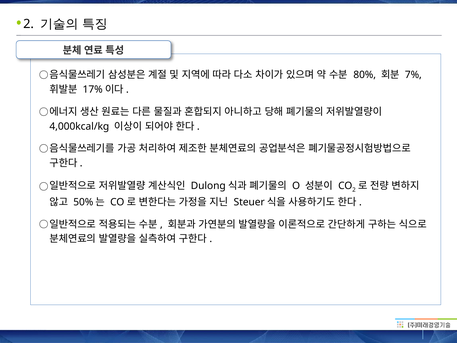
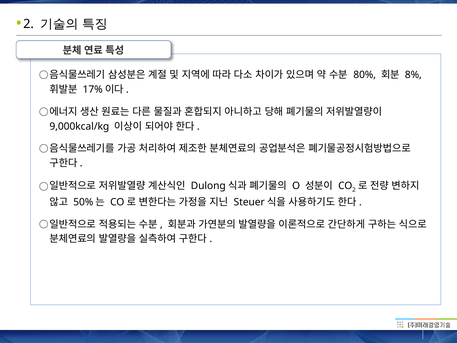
7%: 7% -> 8%
4,000kcal/kg: 4,000kcal/kg -> 9,000kcal/kg
